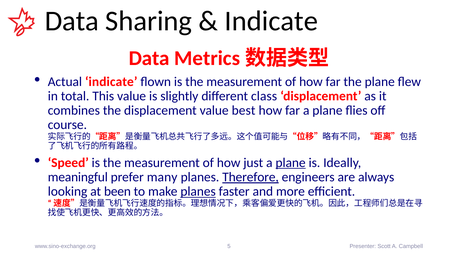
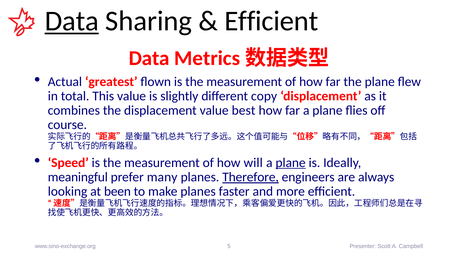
Data at (72, 21) underline: none -> present
Indicate at (271, 21): Indicate -> Efficient
Actual indicate: indicate -> greatest
class: class -> copy
just: just -> will
planes at (198, 191) underline: present -> none
